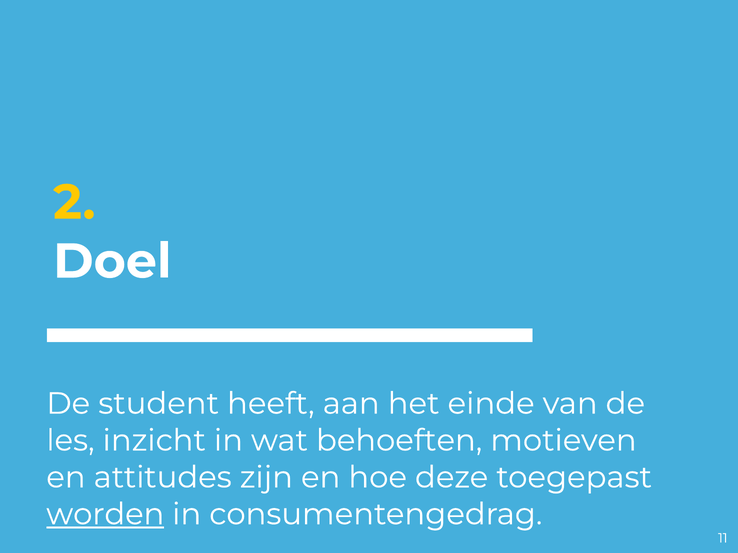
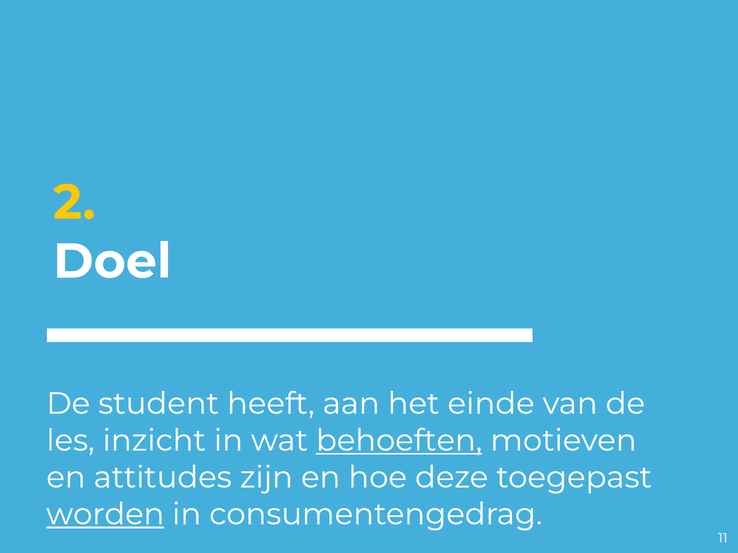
behoeften underline: none -> present
